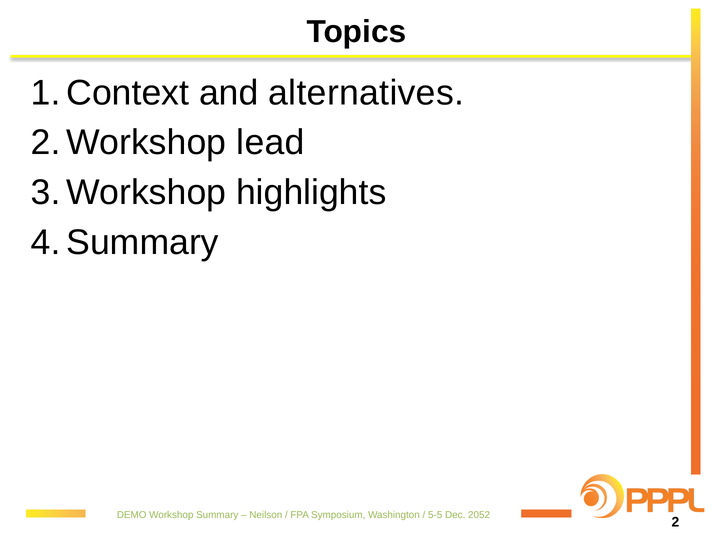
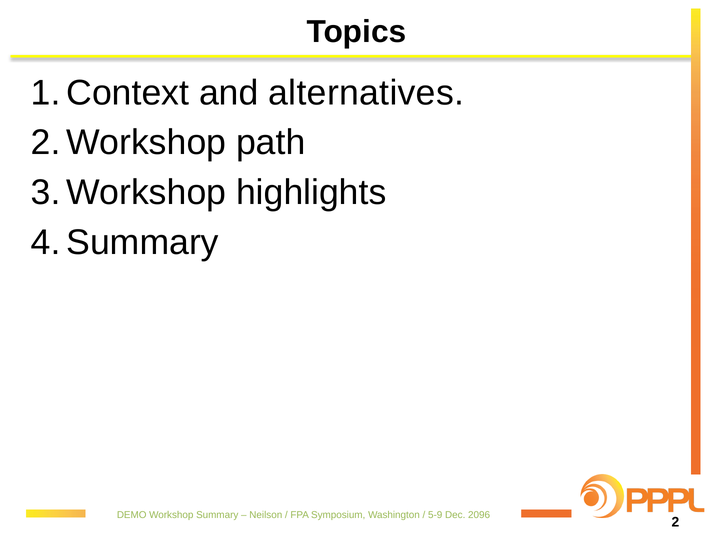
lead: lead -> path
5-5: 5-5 -> 5-9
2052: 2052 -> 2096
